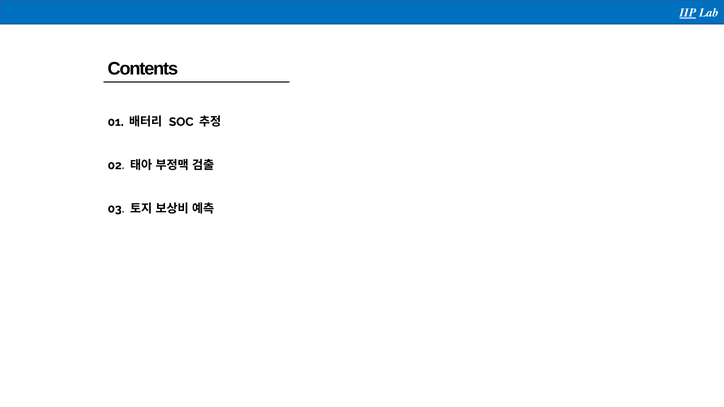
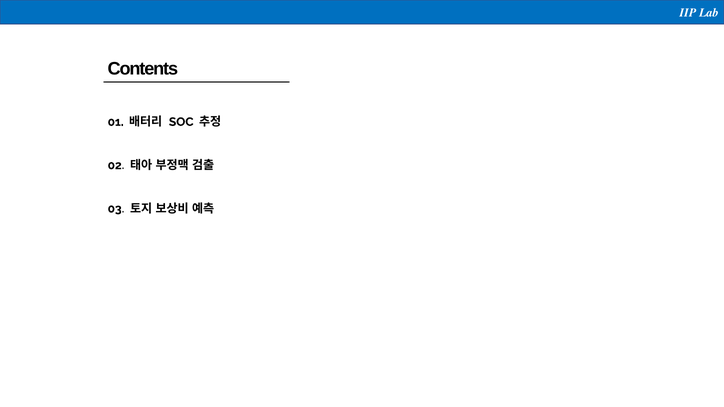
IIP underline: present -> none
